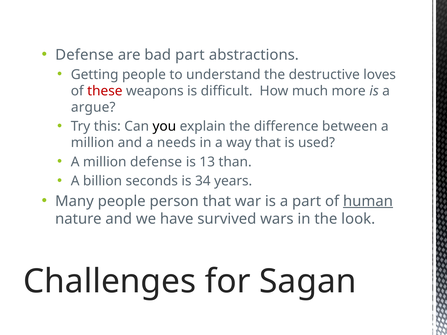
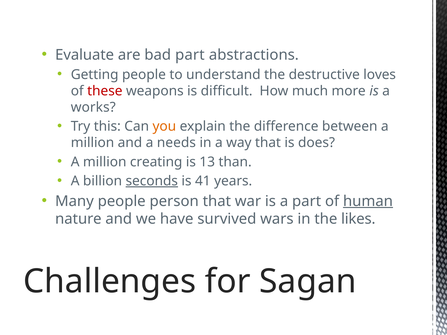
Defense at (84, 55): Defense -> Evaluate
argue: argue -> works
you colour: black -> orange
used: used -> does
million defense: defense -> creating
seconds underline: none -> present
34: 34 -> 41
look: look -> likes
